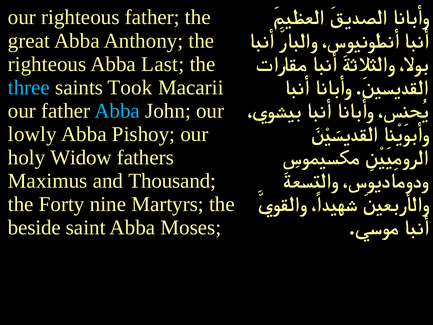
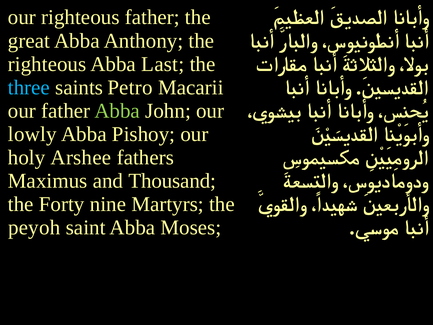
Took: Took -> Petro
Abba at (117, 111) colour: light blue -> light green
Widow: Widow -> Arshee
beside: beside -> peyoh
